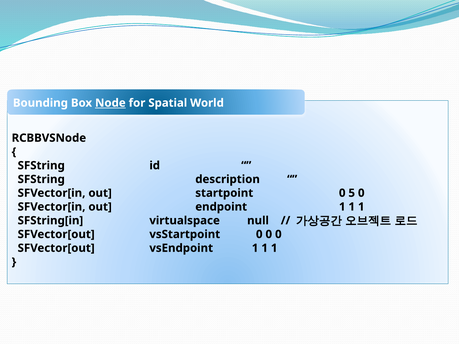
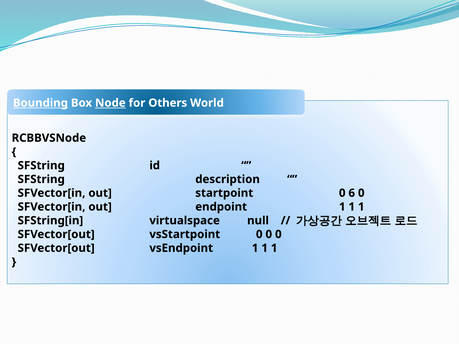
Bounding underline: none -> present
Spatial: Spatial -> Others
5: 5 -> 6
